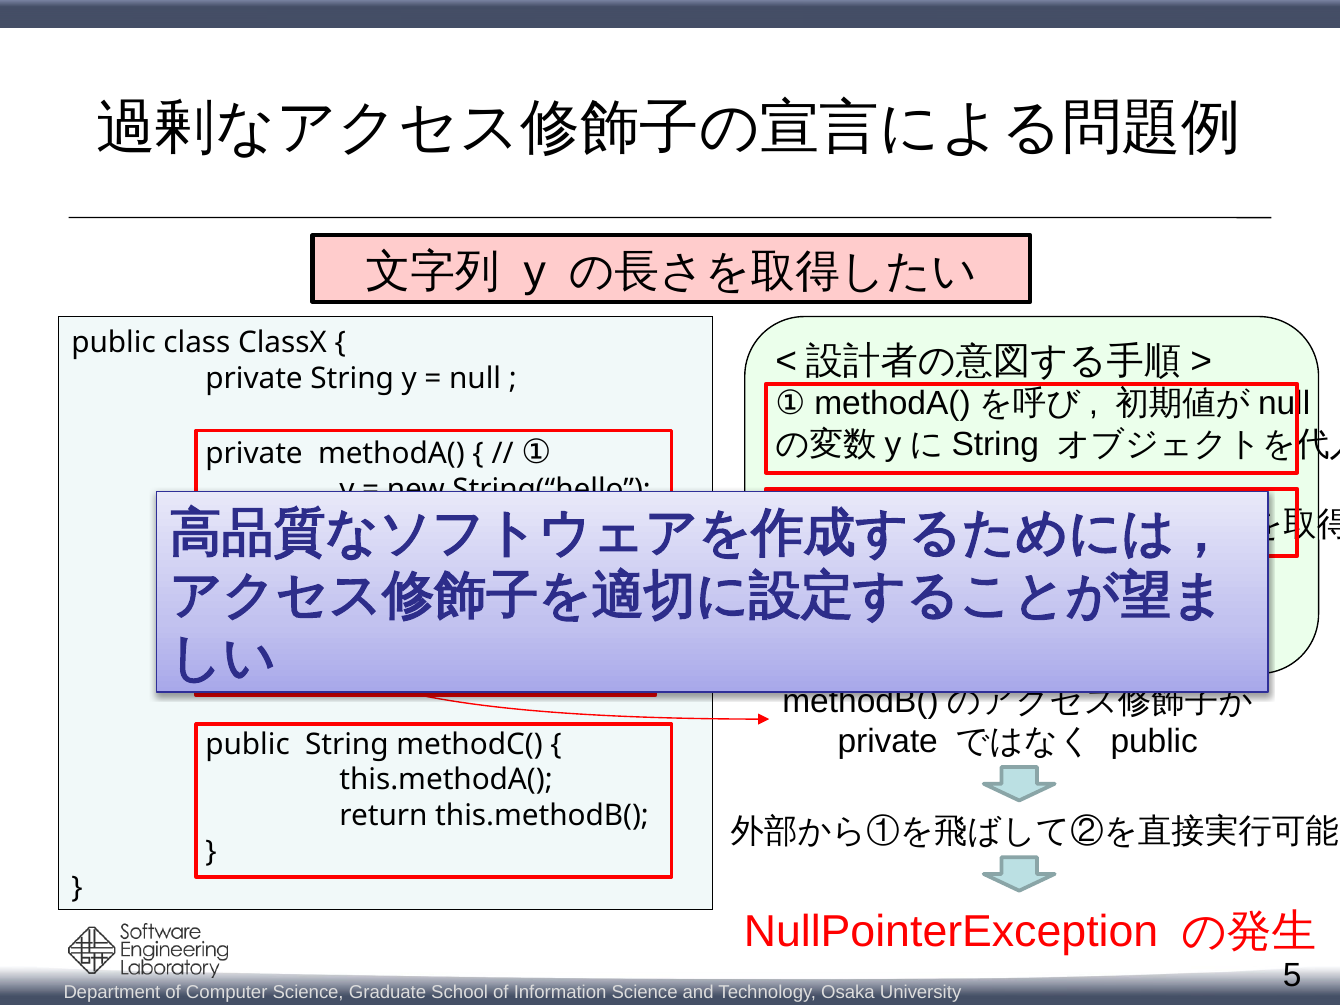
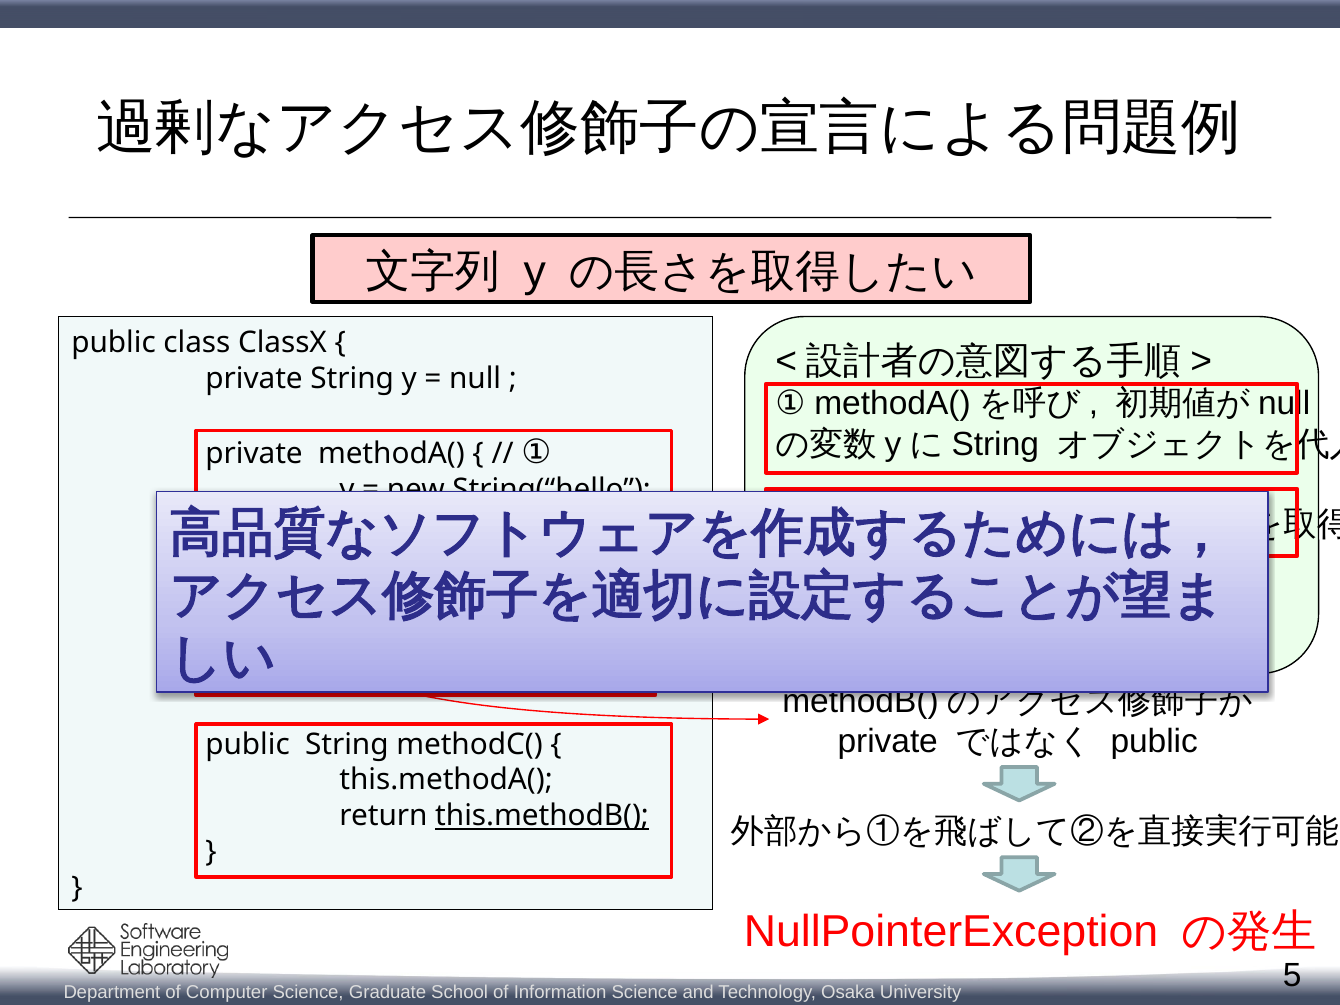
this.methodB( underline: none -> present
